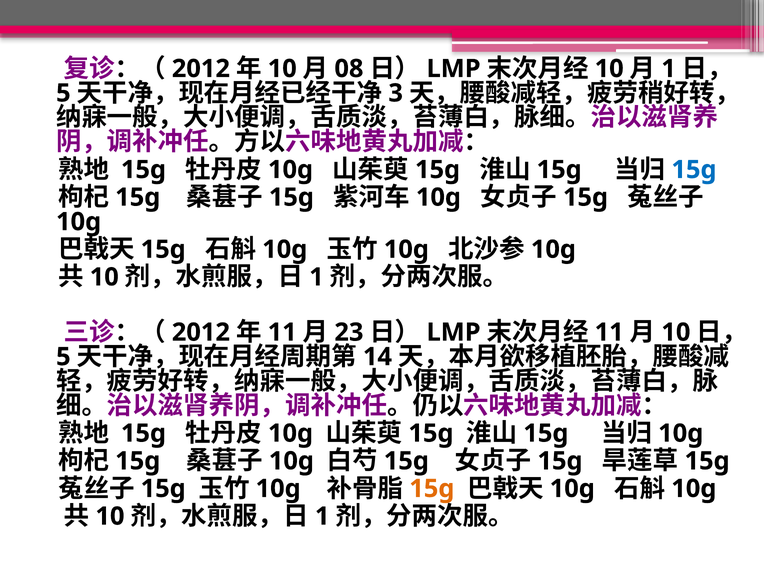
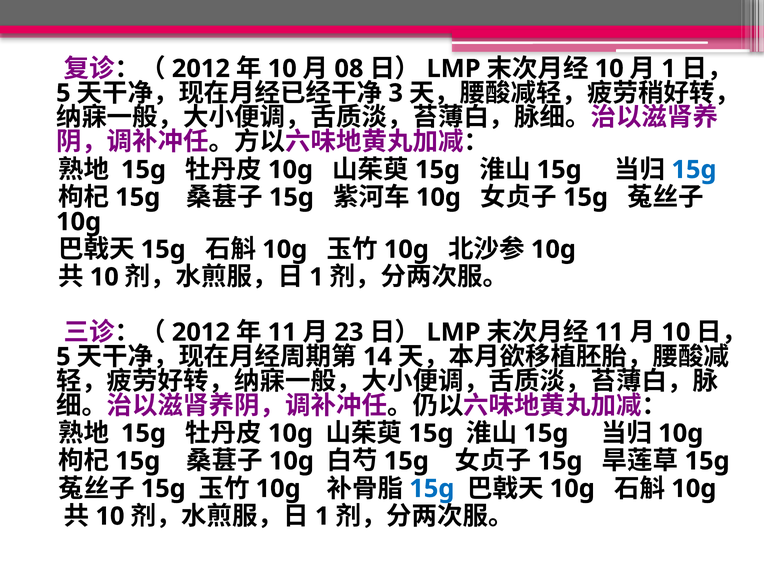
15g at (432, 489) colour: orange -> blue
